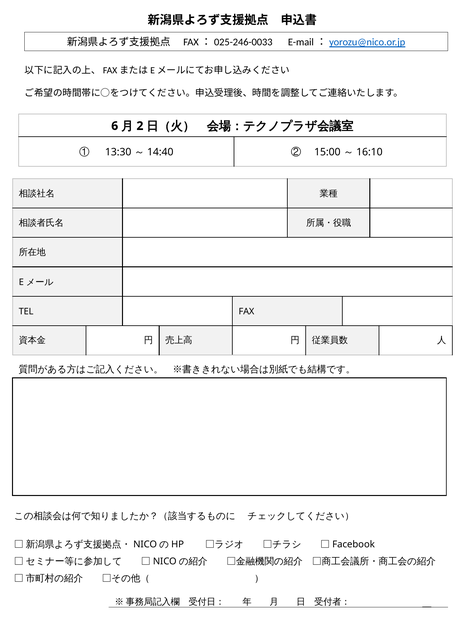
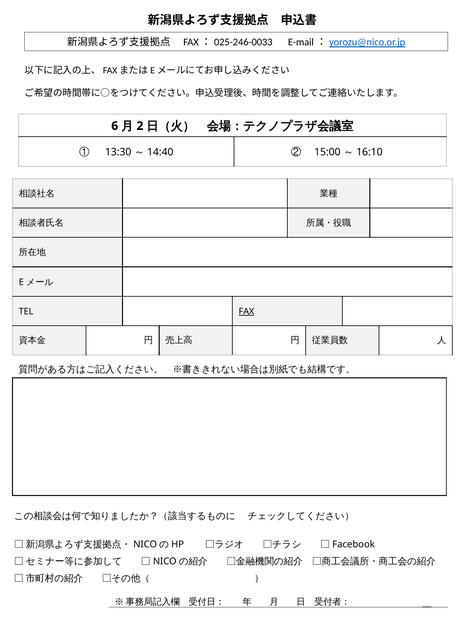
FAX underline: none -> present
